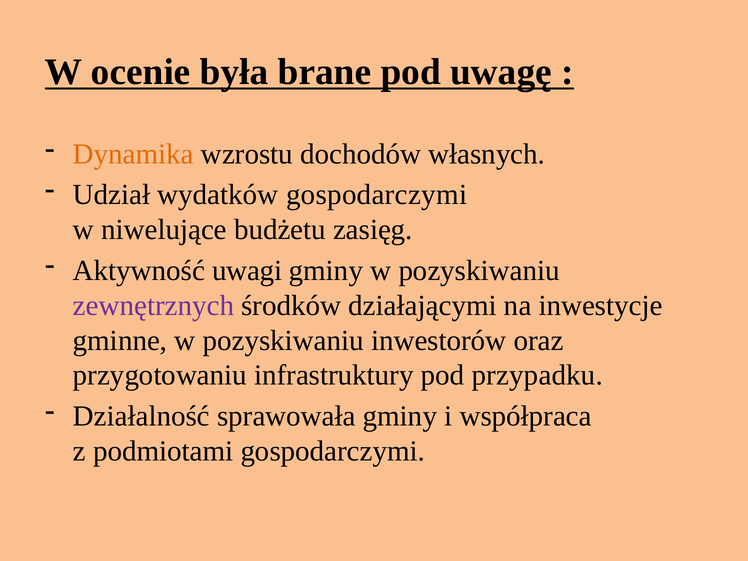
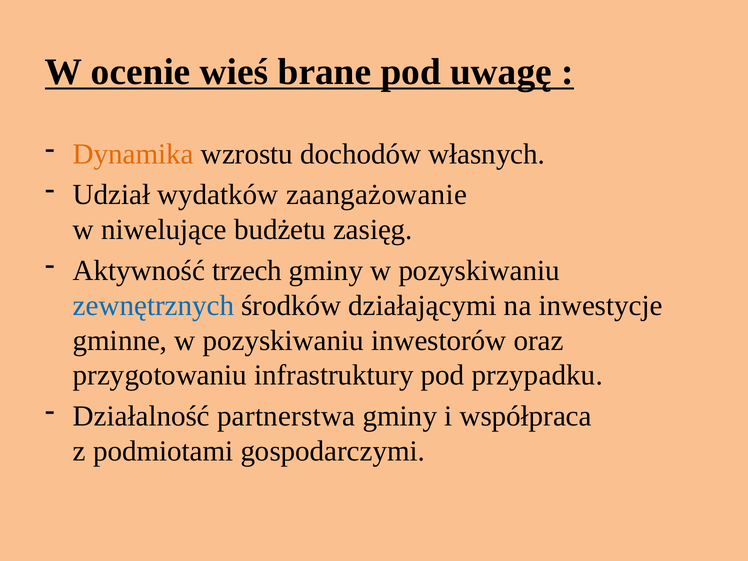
była: była -> wieś
wydatków gospodarczymi: gospodarczymi -> zaangażowanie
uwagi: uwagi -> trzech
zewnętrznych colour: purple -> blue
sprawowała: sprawowała -> partnerstwa
